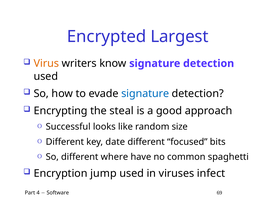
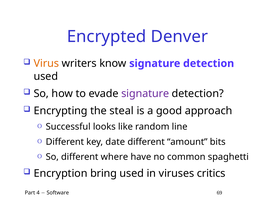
Largest: Largest -> Denver
signature at (145, 94) colour: blue -> purple
size: size -> line
focused: focused -> amount
jump: jump -> bring
infect: infect -> critics
